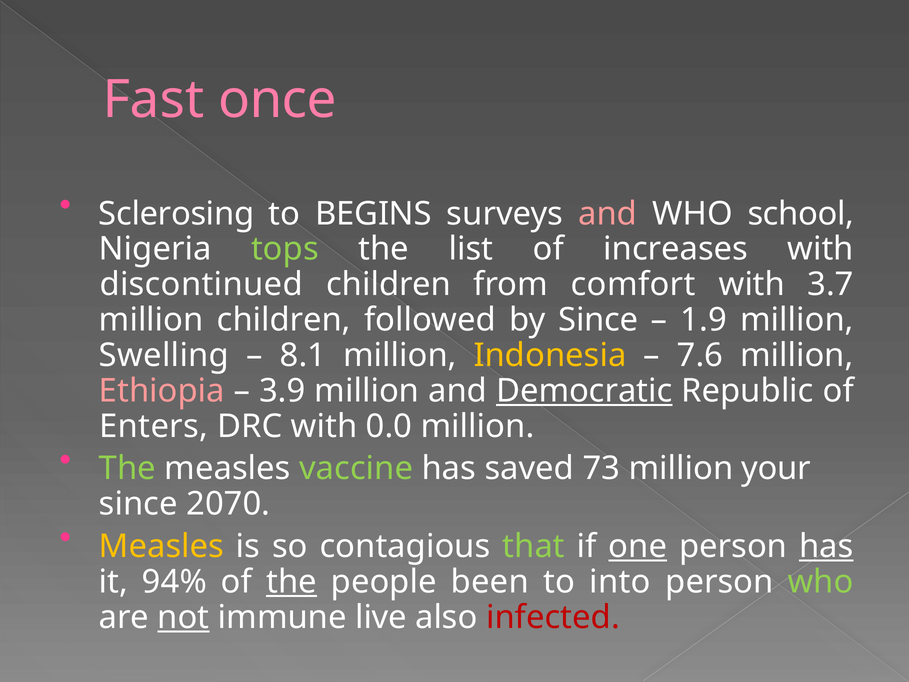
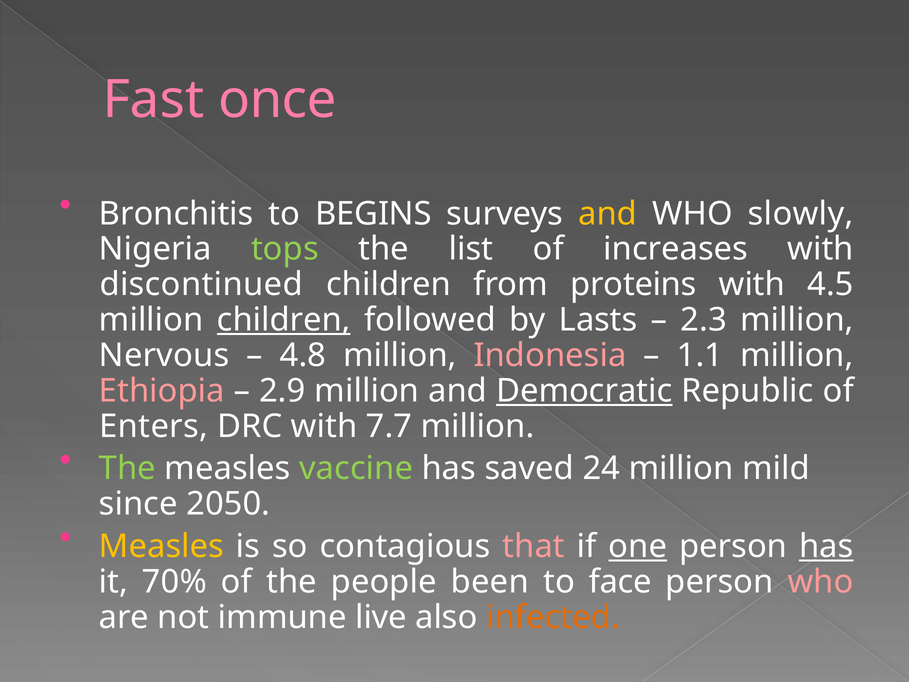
Sclerosing: Sclerosing -> Bronchitis
and at (608, 214) colour: pink -> yellow
school: school -> slowly
comfort: comfort -> proteins
3.7: 3.7 -> 4.5
children at (284, 320) underline: none -> present
by Since: Since -> Lasts
1.9: 1.9 -> 2.3
Swelling: Swelling -> Nervous
8.1: 8.1 -> 4.8
Indonesia colour: yellow -> pink
7.6: 7.6 -> 1.1
3.9: 3.9 -> 2.9
0.0: 0.0 -> 7.7
73: 73 -> 24
your: your -> mild
2070: 2070 -> 2050
that colour: light green -> pink
94%: 94% -> 70%
the at (292, 582) underline: present -> none
into: into -> face
who at (821, 582) colour: light green -> pink
not underline: present -> none
infected colour: red -> orange
